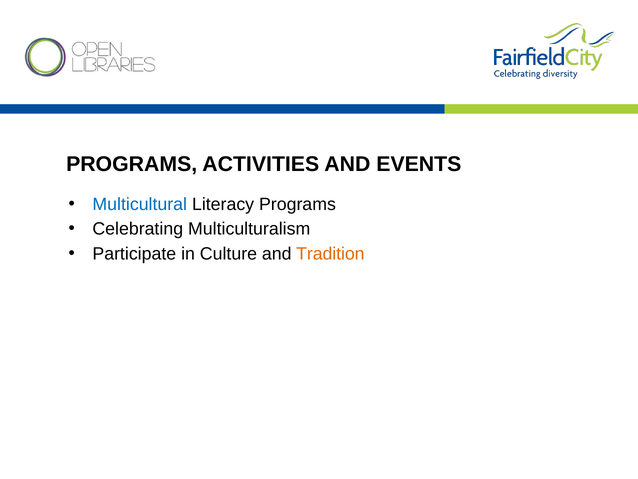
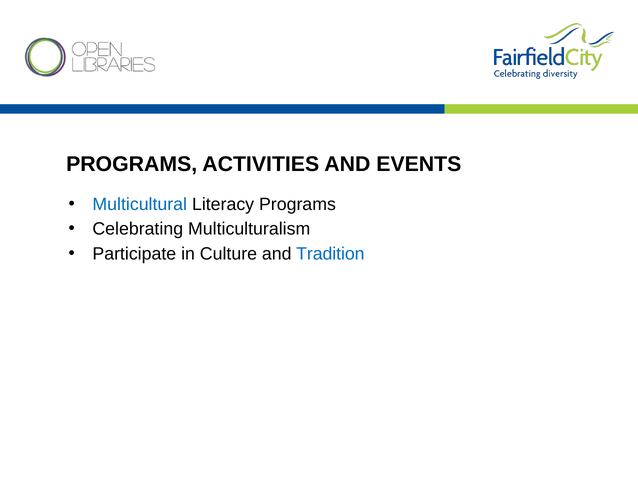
Tradition colour: orange -> blue
